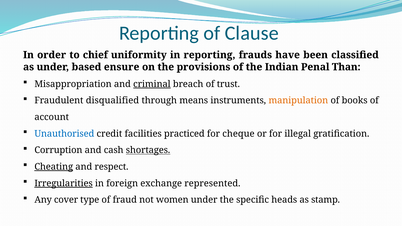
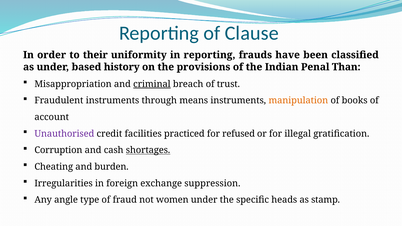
chief: chief -> their
ensure: ensure -> history
Fraudulent disqualified: disqualified -> instruments
Unauthorised colour: blue -> purple
cheque: cheque -> refused
Cheating underline: present -> none
respect: respect -> burden
Irregularities underline: present -> none
represented: represented -> suppression
cover: cover -> angle
